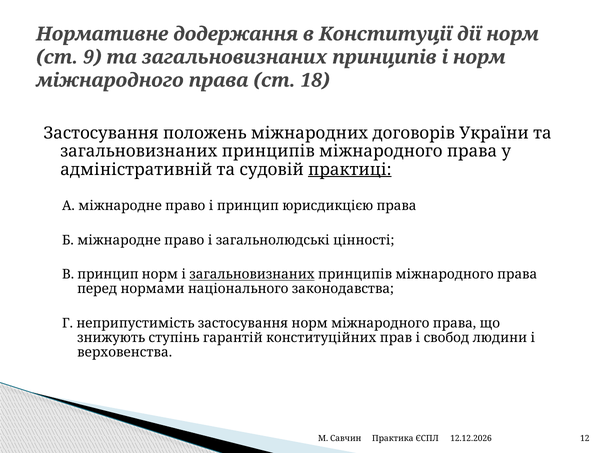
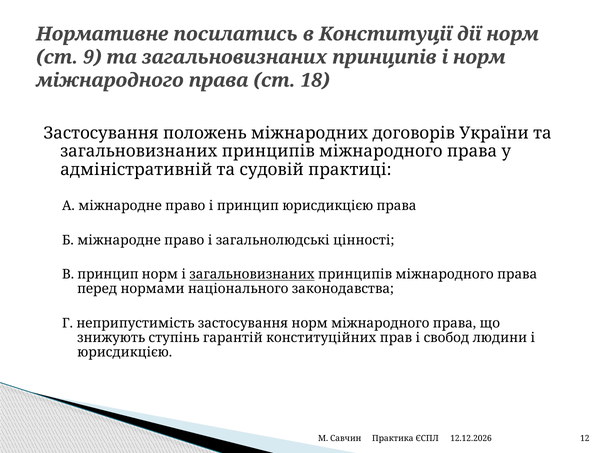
додержання: додержання -> посилатись
практиці underline: present -> none
верховенства at (125, 352): верховенства -> юрисдикцією
